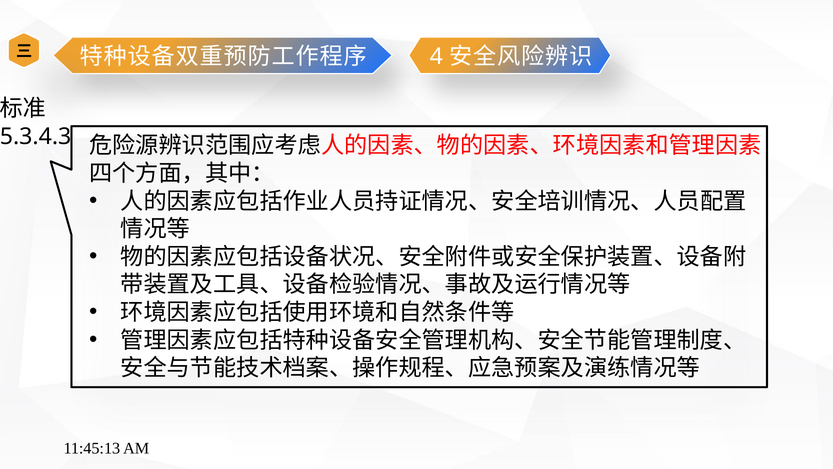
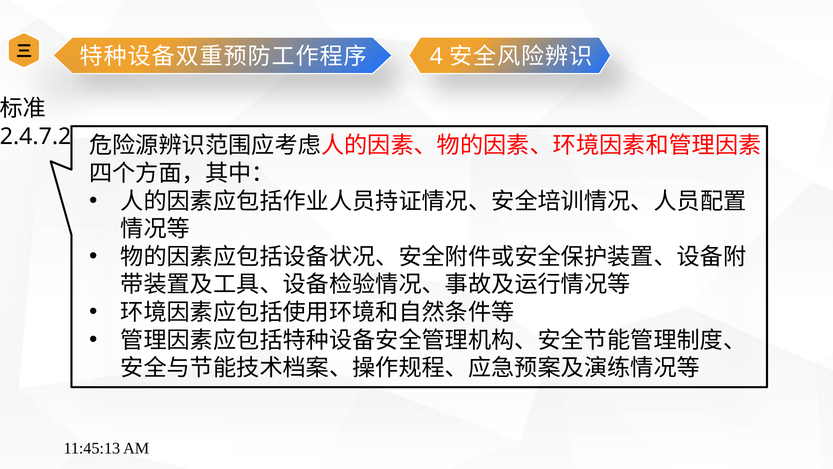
5.3.4.3: 5.3.4.3 -> 2.4.7.2
